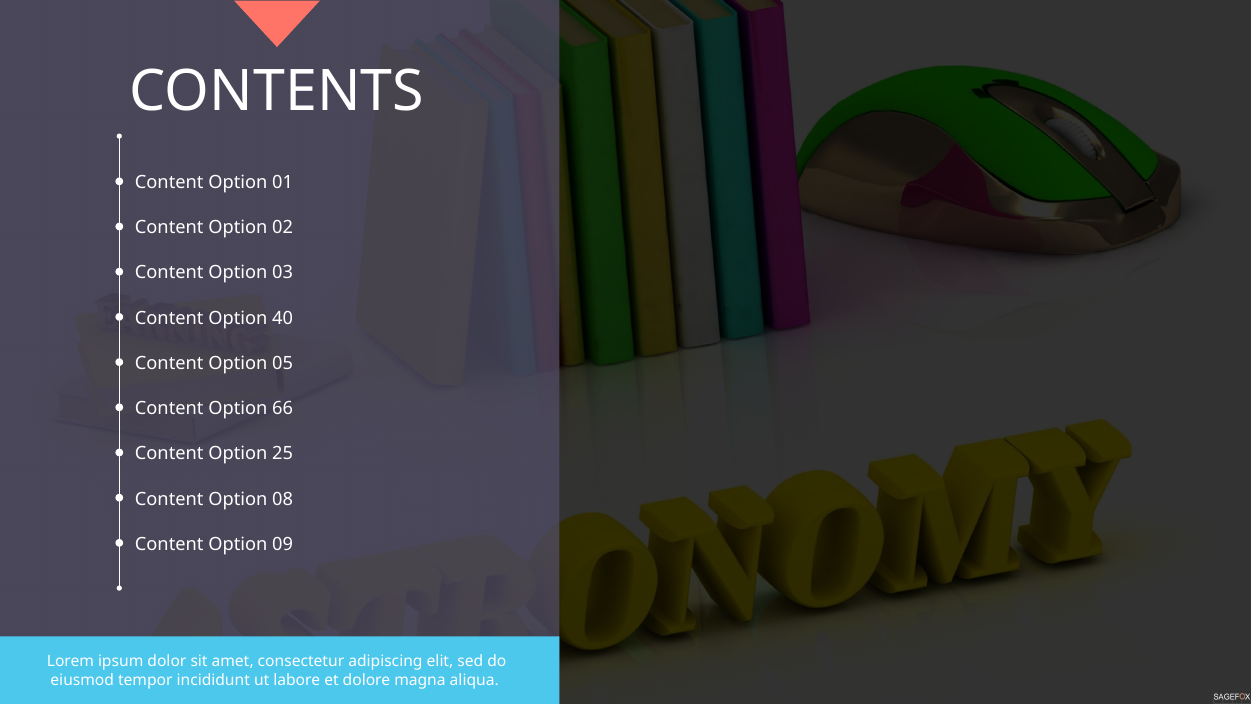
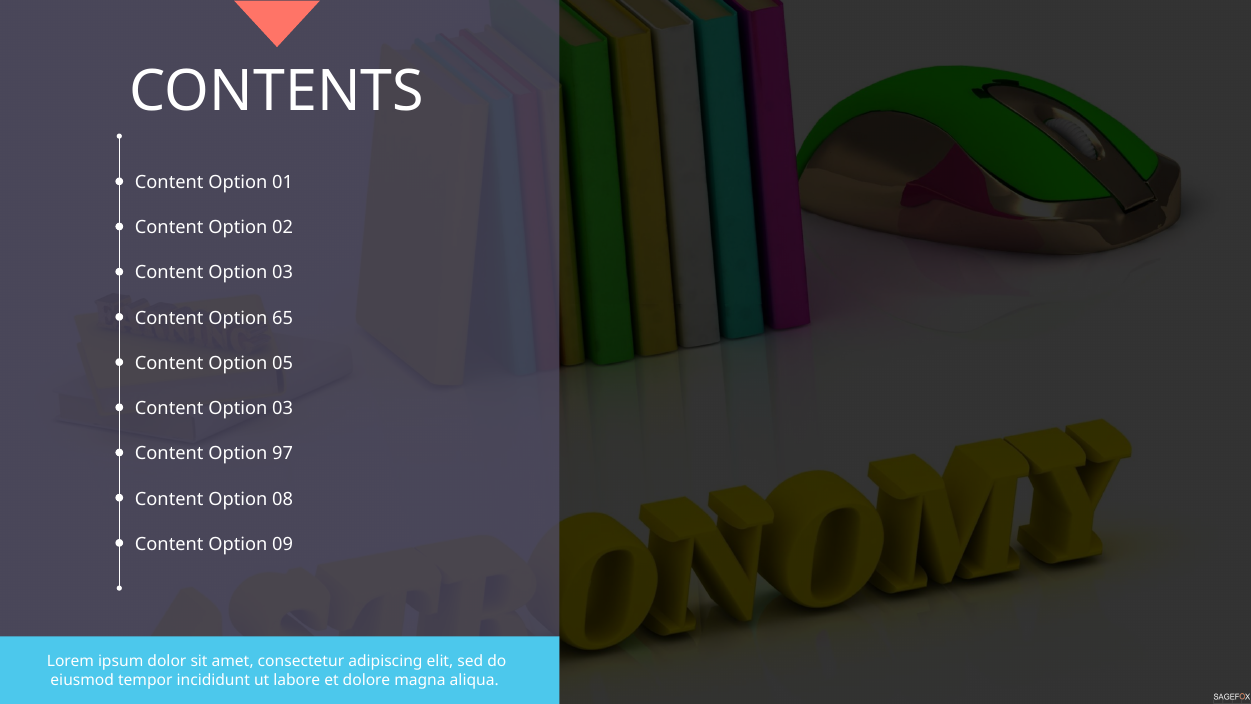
40: 40 -> 65
66 at (283, 409): 66 -> 03
25: 25 -> 97
